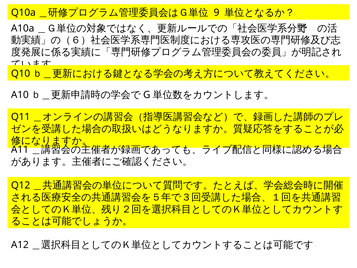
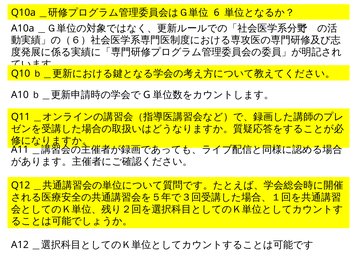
9: 9 -> 6
